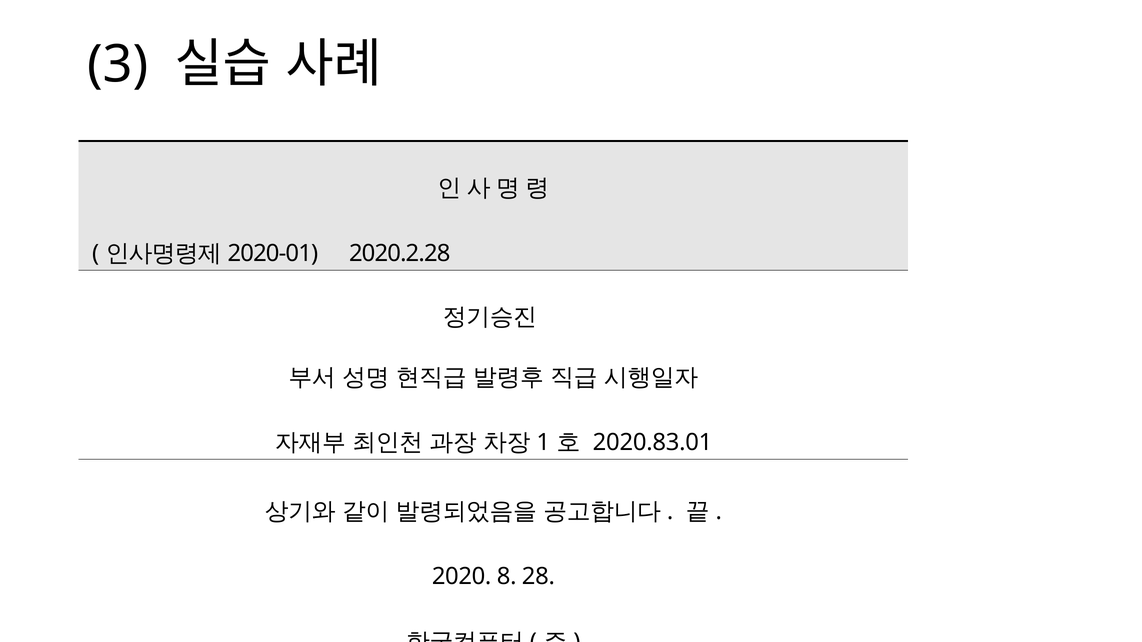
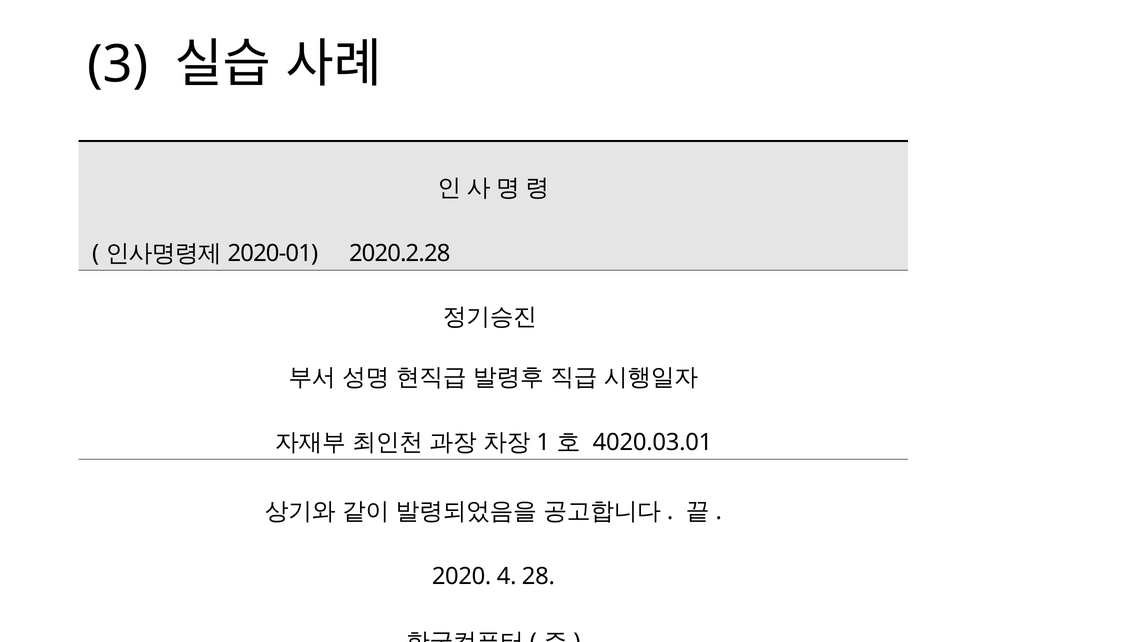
2020.83.01: 2020.83.01 -> 4020.03.01
8: 8 -> 4
